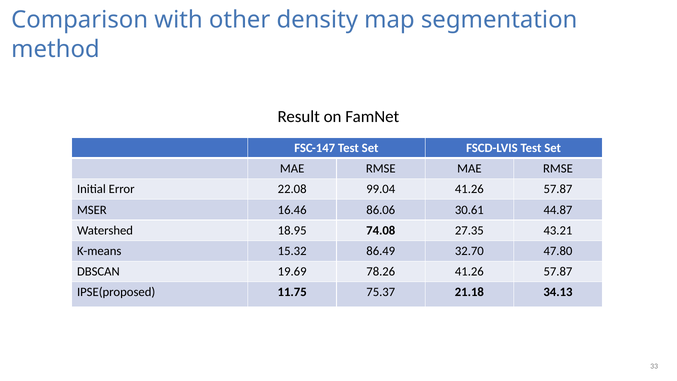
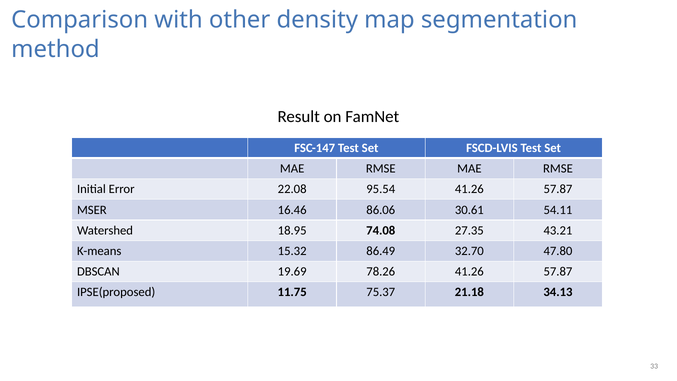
99.04: 99.04 -> 95.54
44.87: 44.87 -> 54.11
